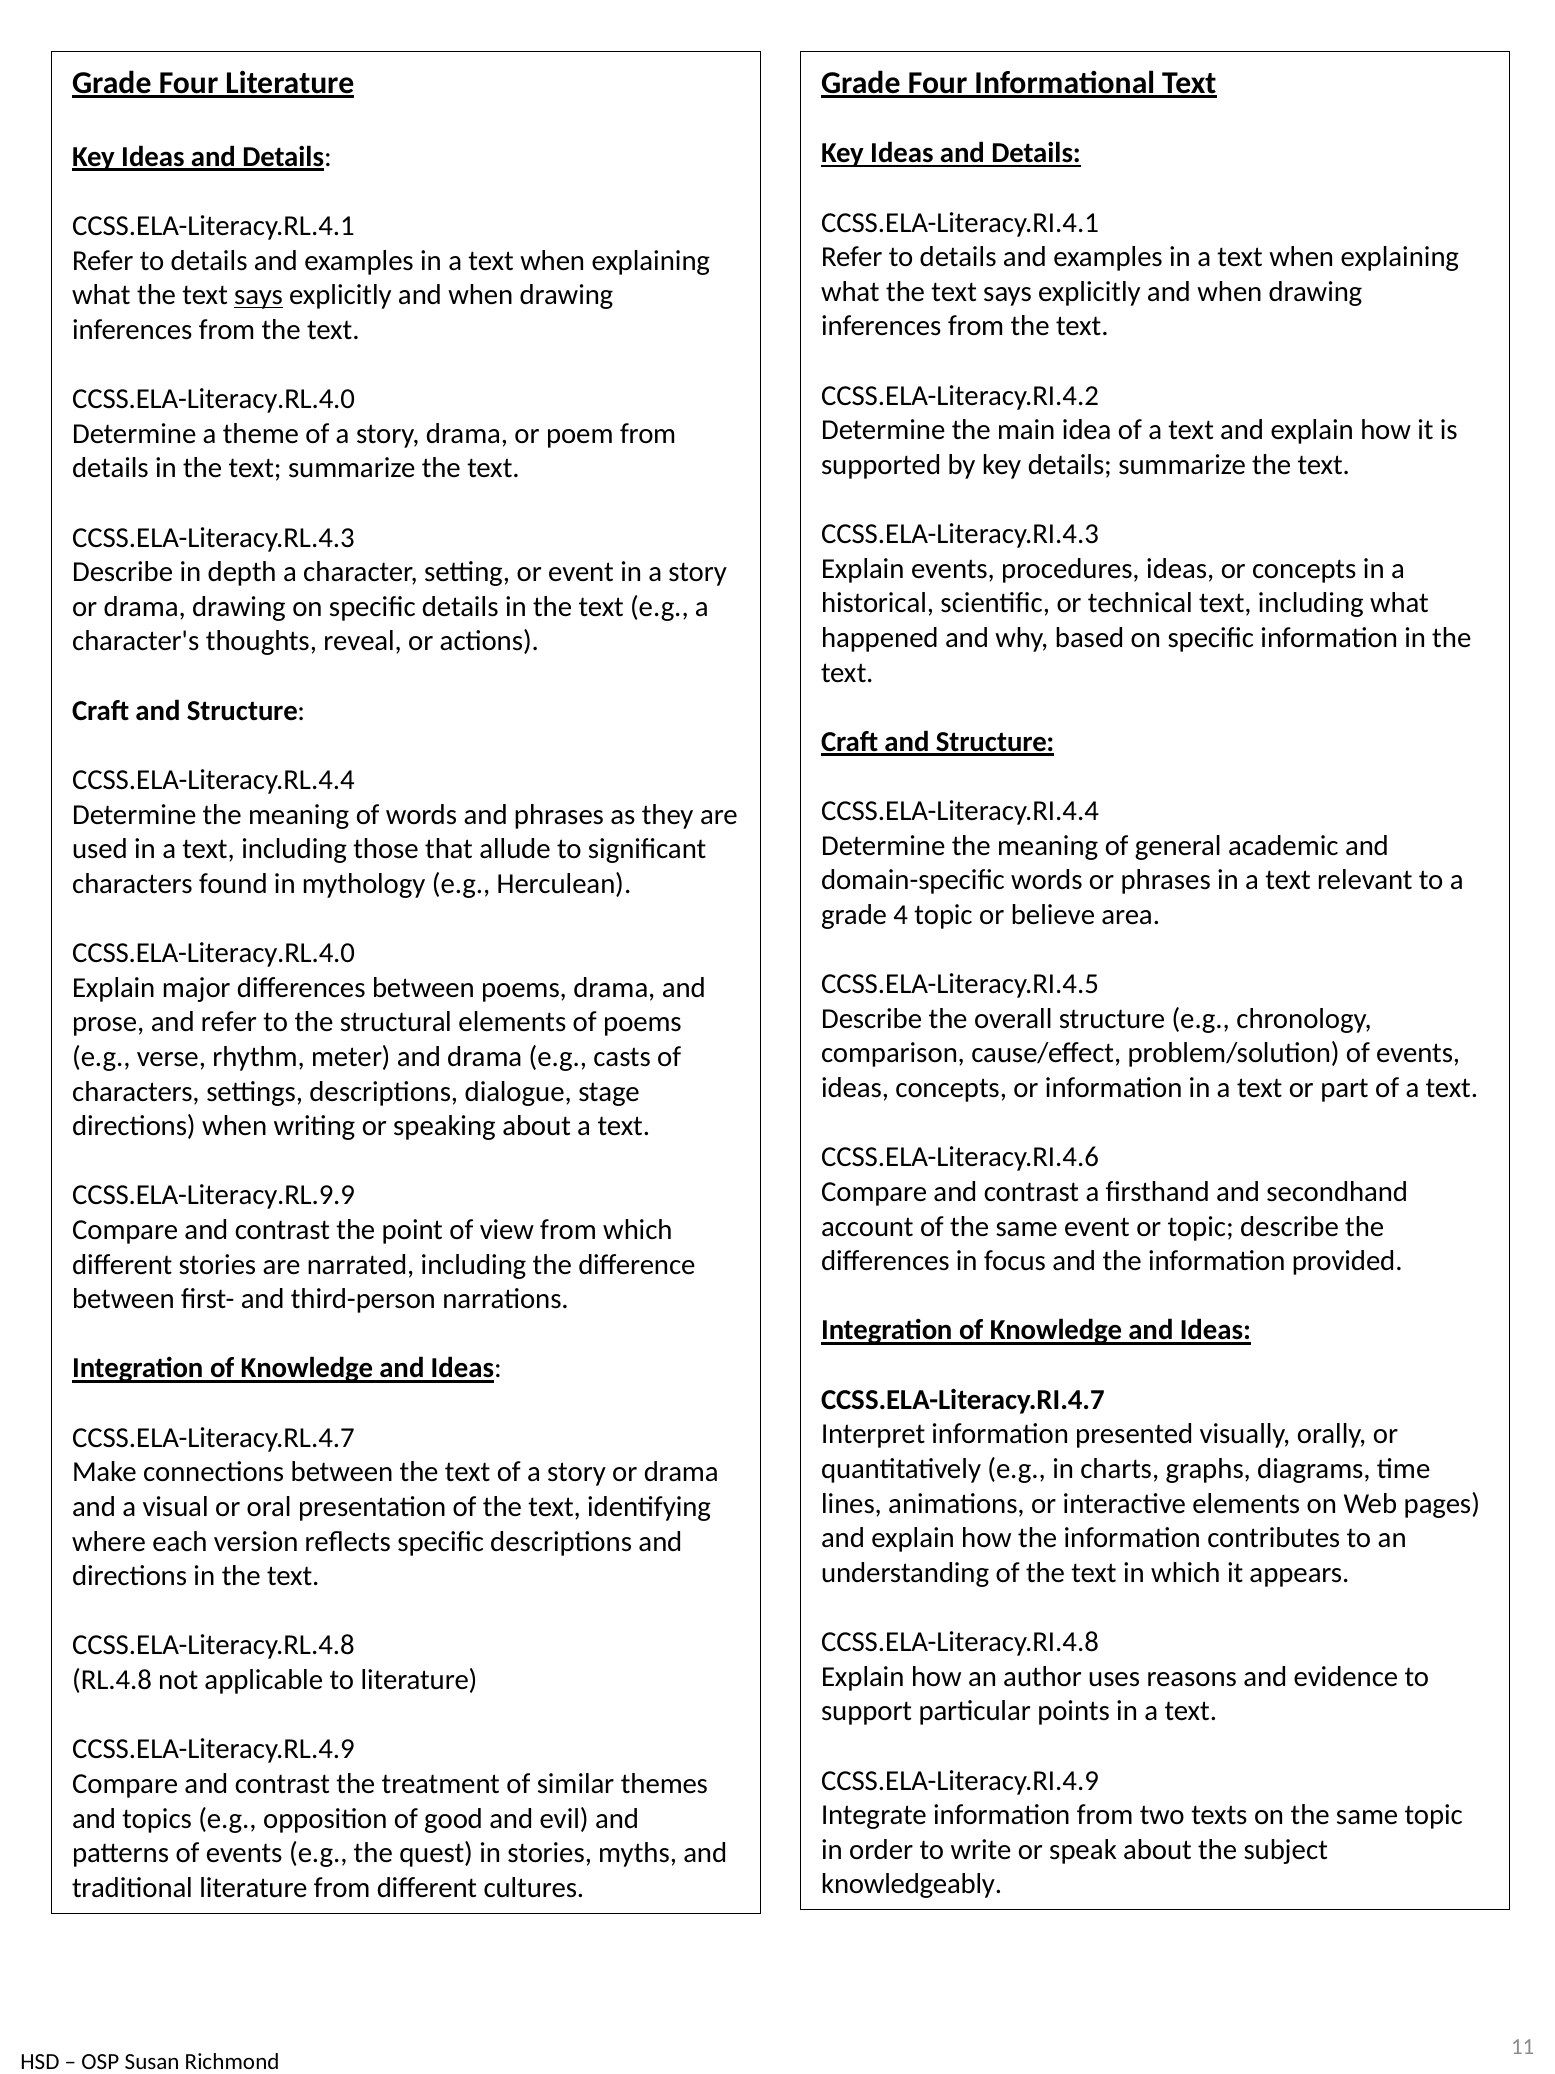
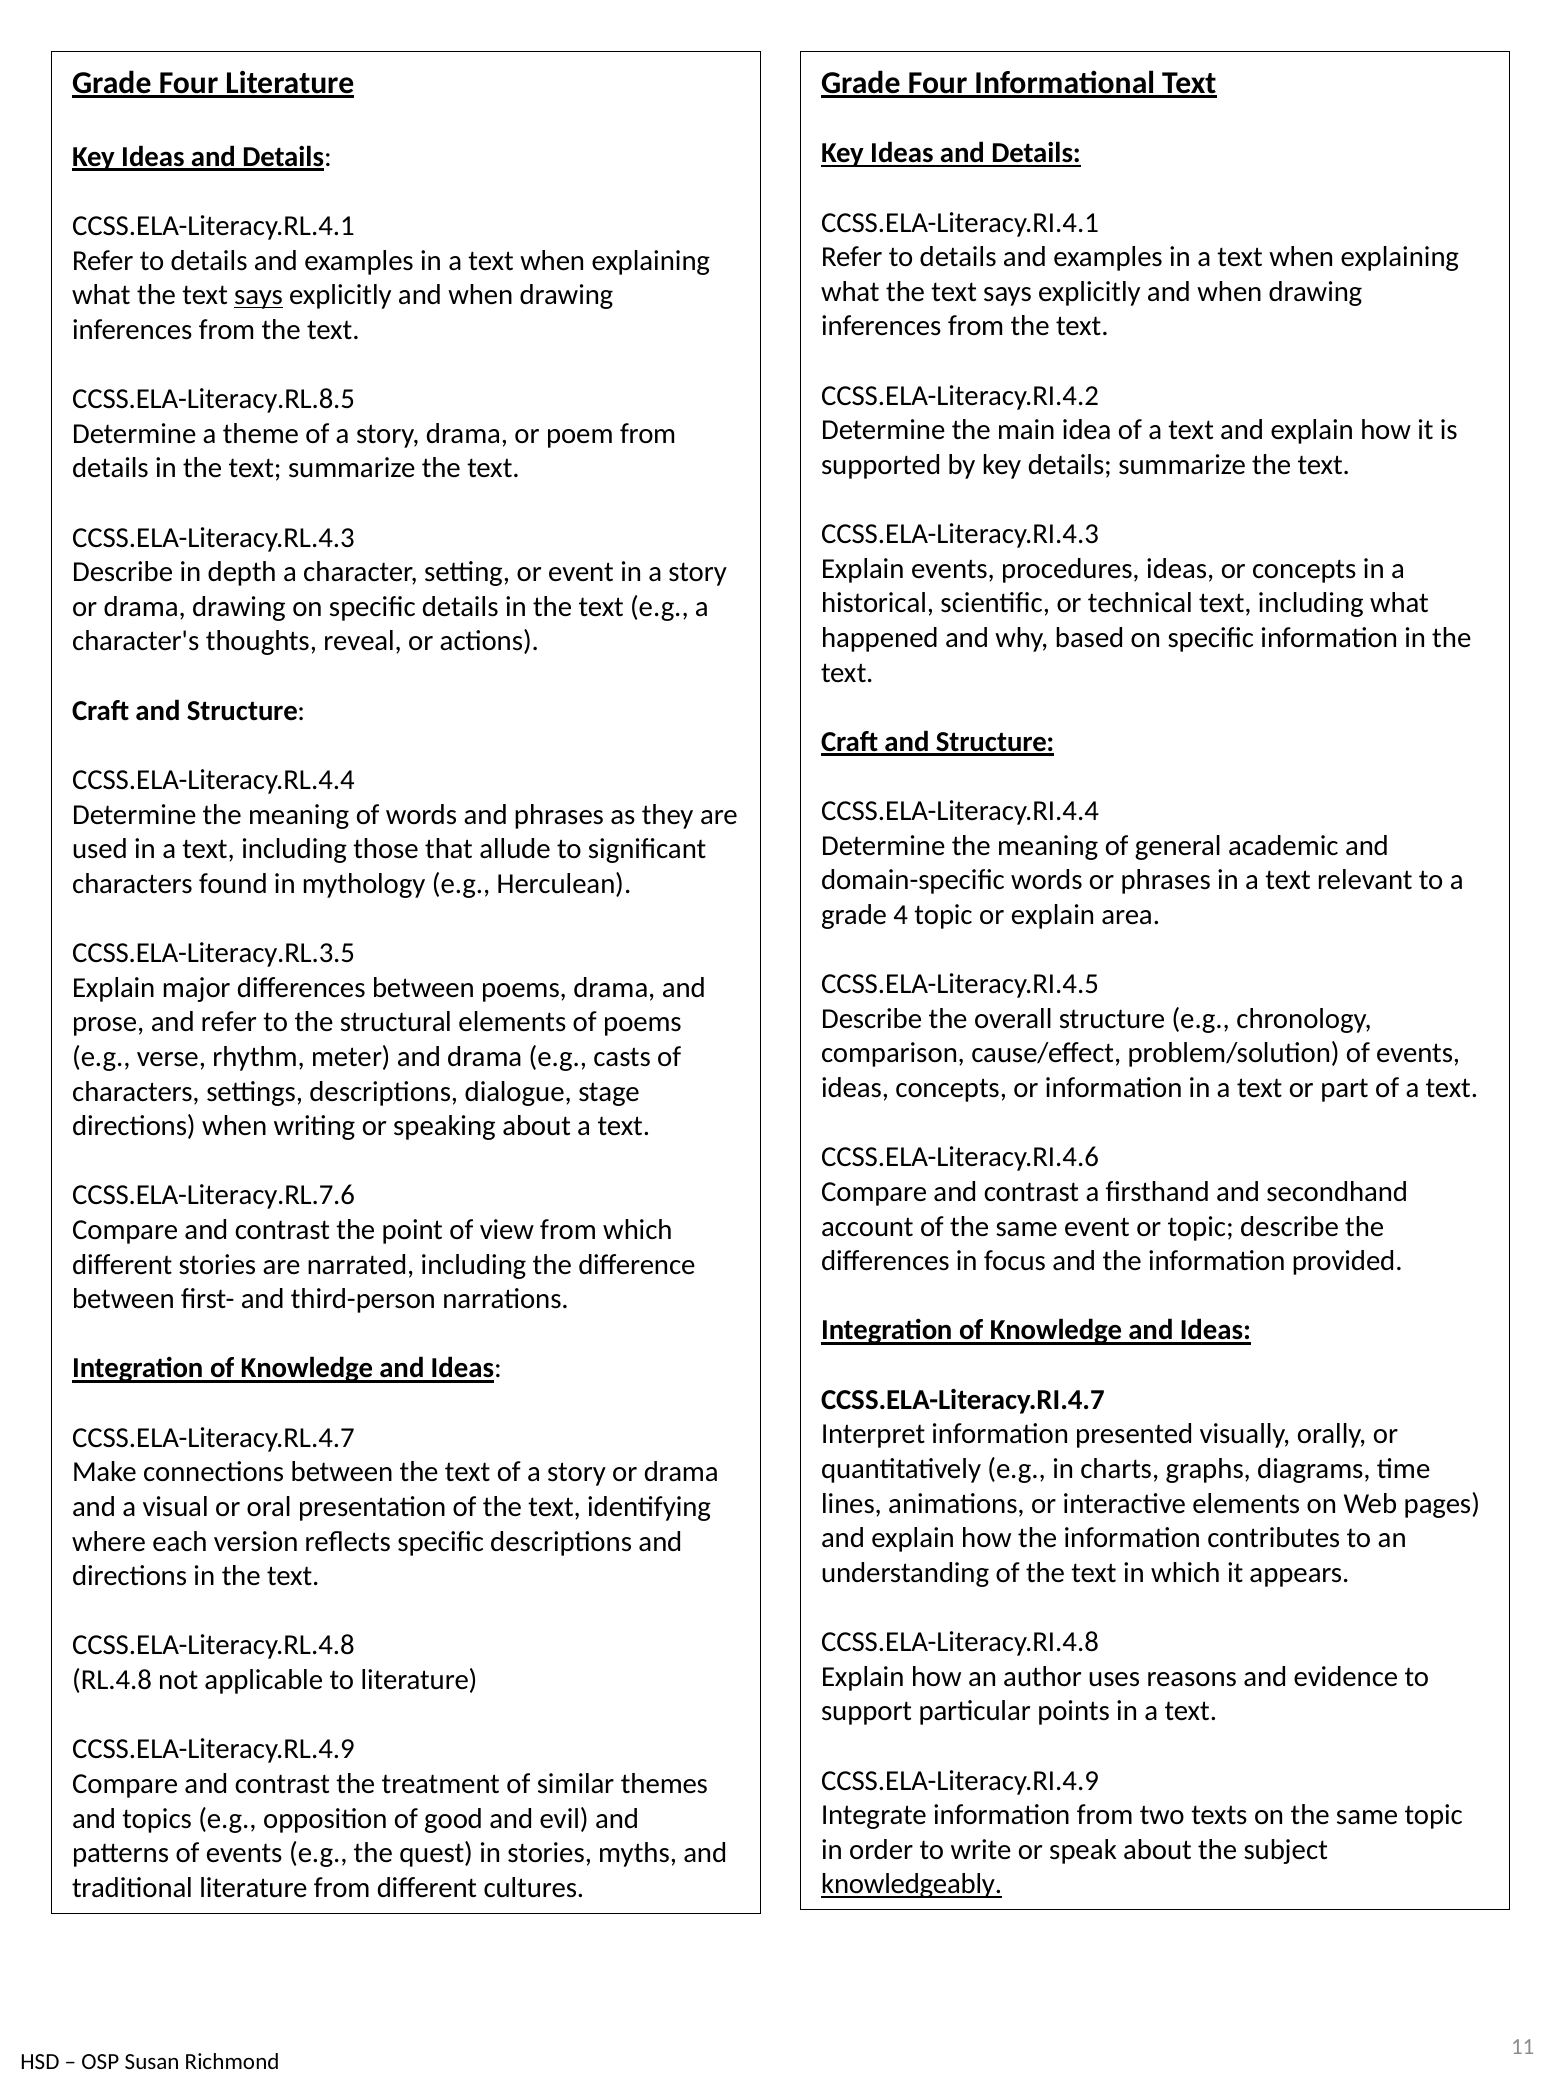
CCSS.ELA-Literacy.RL.4.0 at (214, 399): CCSS.ELA-Literacy.RL.4.0 -> CCSS.ELA-Literacy.RL.8.5
or believe: believe -> explain
CCSS.ELA-Literacy.RL.4.0 at (214, 953): CCSS.ELA-Literacy.RL.4.0 -> CCSS.ELA-Literacy.RL.3.5
CCSS.ELA-Literacy.RL.9.9: CCSS.ELA-Literacy.RL.9.9 -> CCSS.ELA-Literacy.RL.7.6
knowledgeably underline: none -> present
